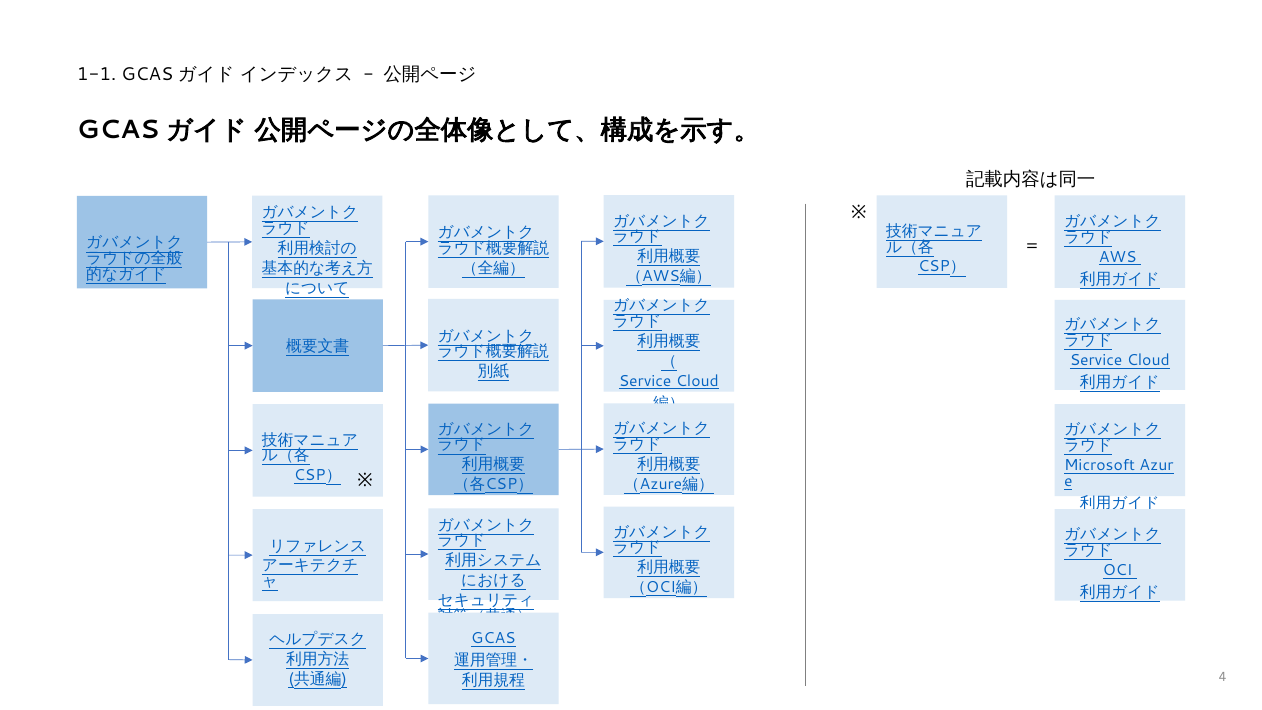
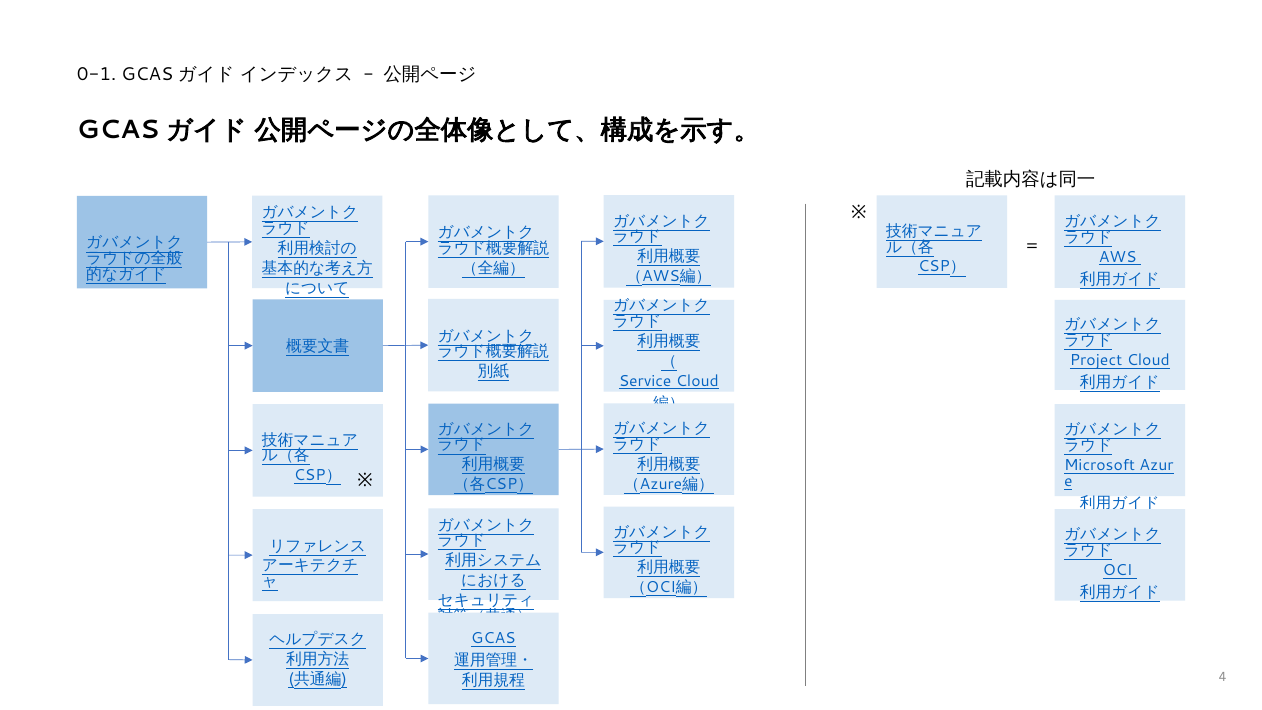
1-1: 1-1 -> 0-1
Service at (1096, 360): Service -> Project
